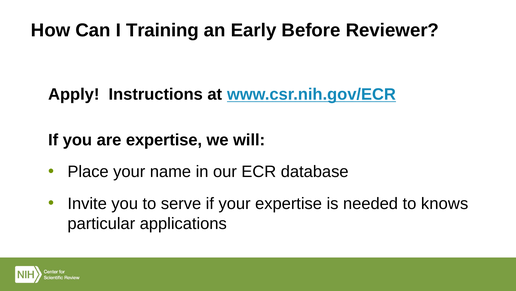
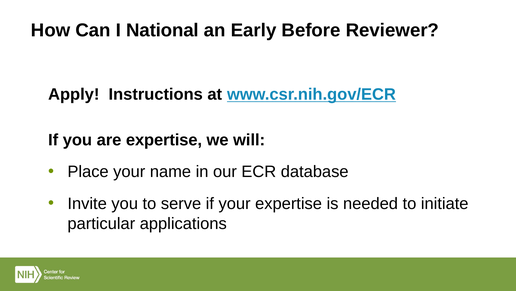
Training: Training -> National
knows: knows -> initiate
